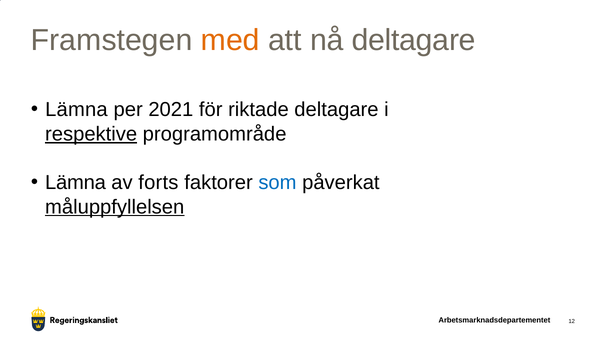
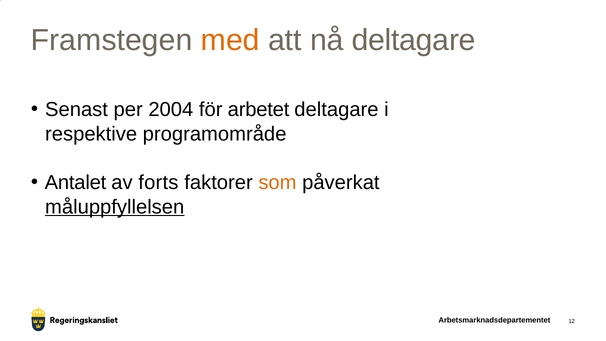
Lämna at (76, 110): Lämna -> Senast
2021: 2021 -> 2004
riktade: riktade -> arbetet
respektive underline: present -> none
Lämna at (75, 183): Lämna -> Antalet
som colour: blue -> orange
